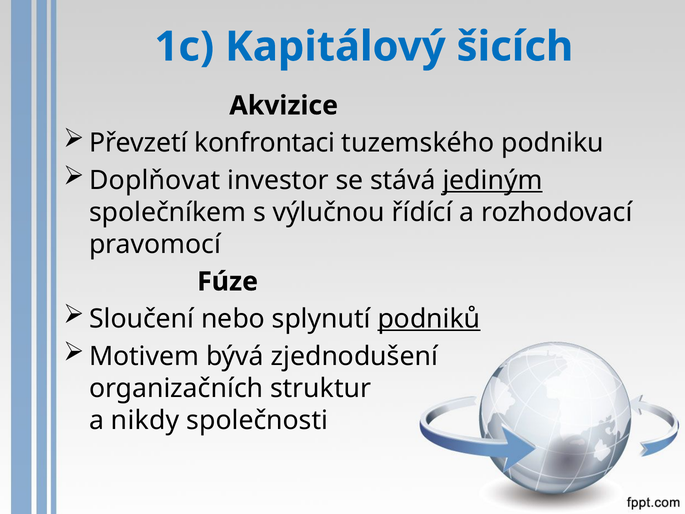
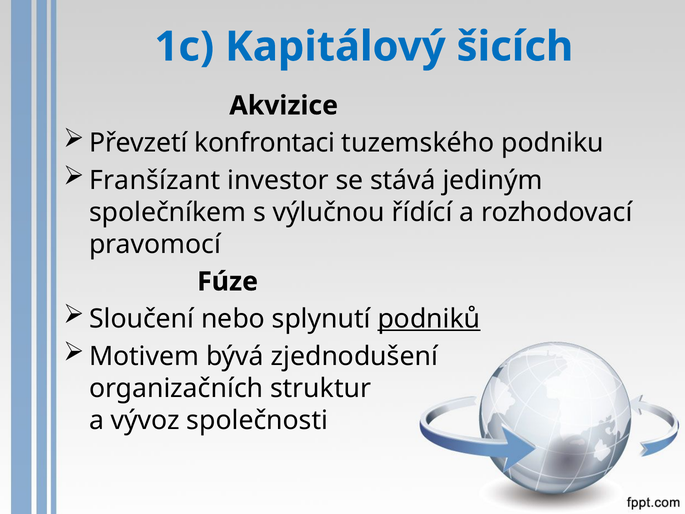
Doplňovat: Doplňovat -> Franšízant
jediným underline: present -> none
nikdy: nikdy -> vývoz
